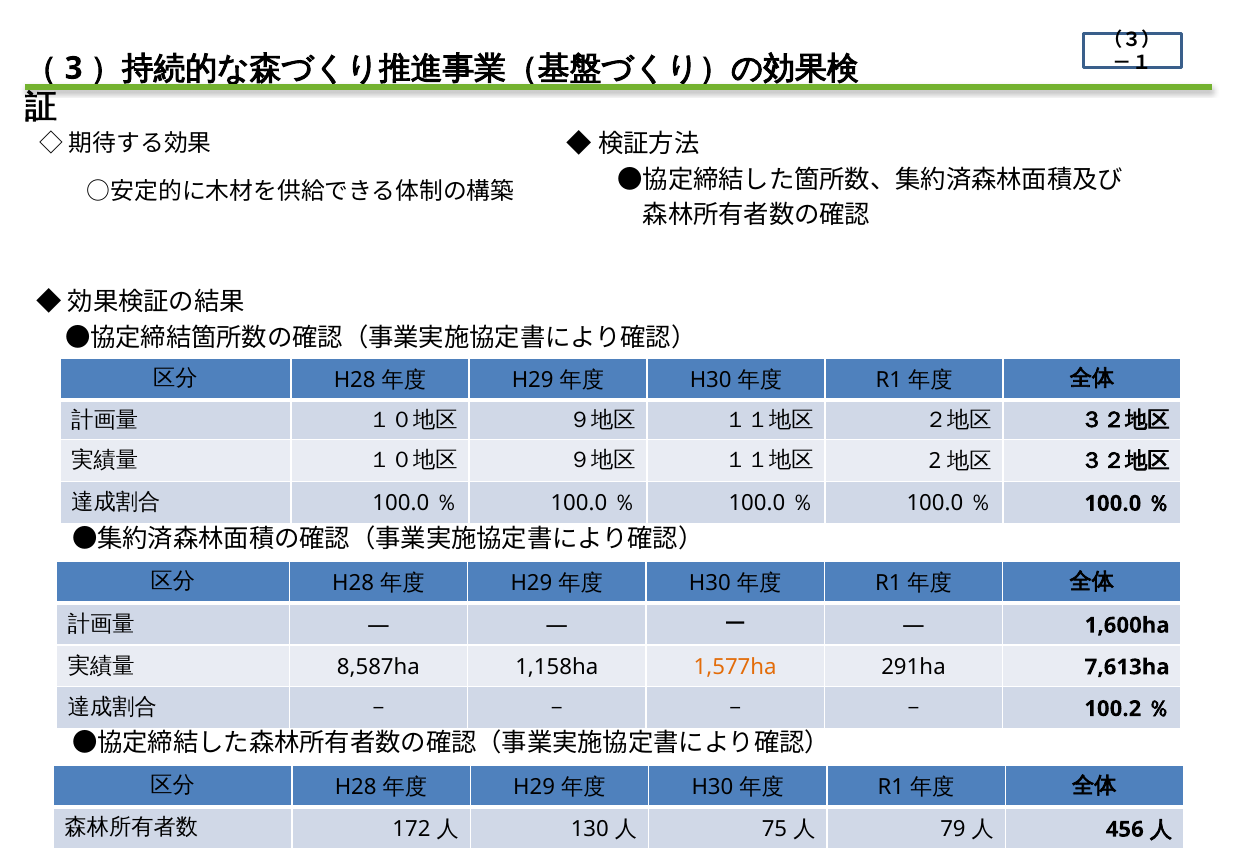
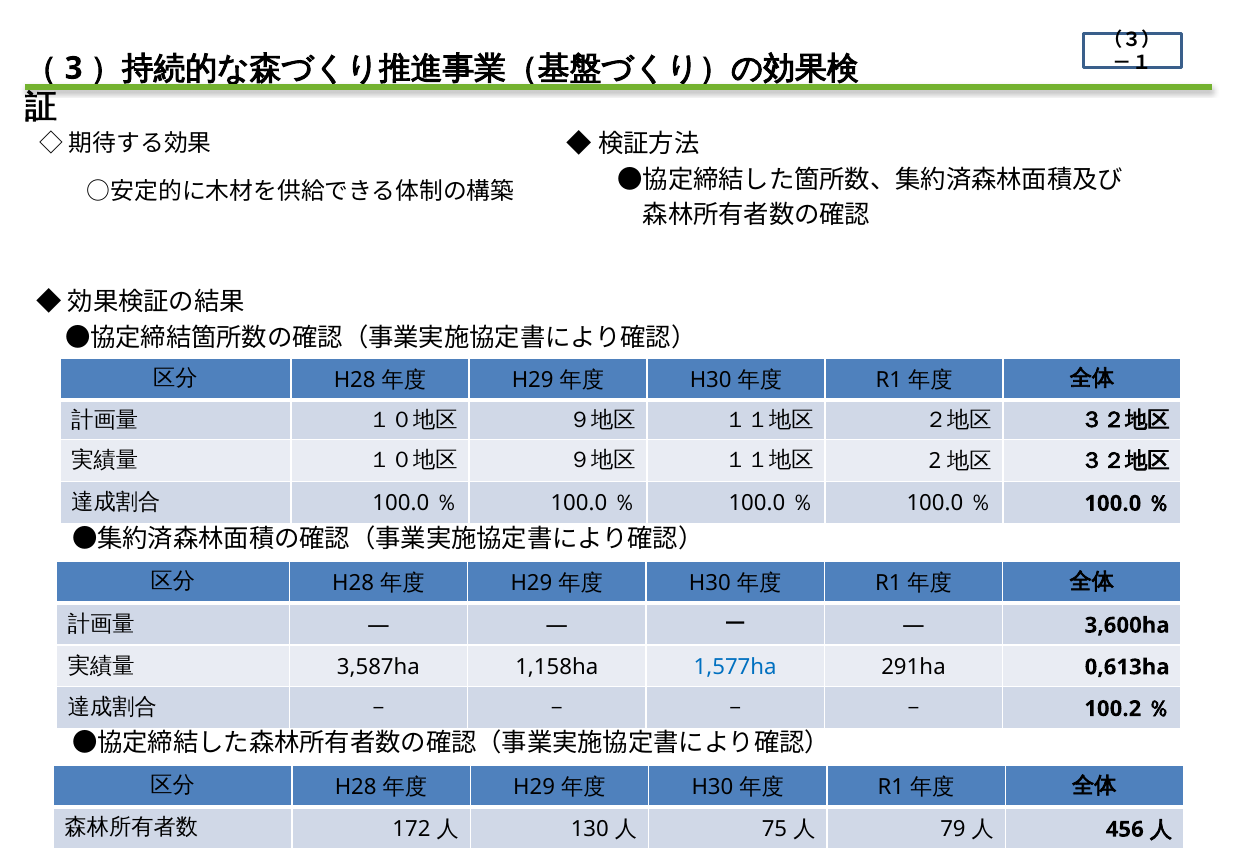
1,600ha: 1,600ha -> 3,600ha
8,587ha: 8,587ha -> 3,587ha
1,577ha colour: orange -> blue
7,613ha: 7,613ha -> 0,613ha
